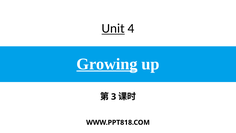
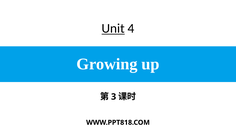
Growing underline: present -> none
